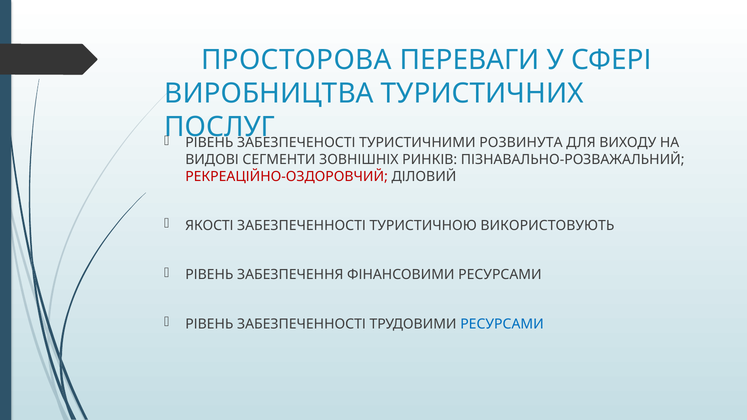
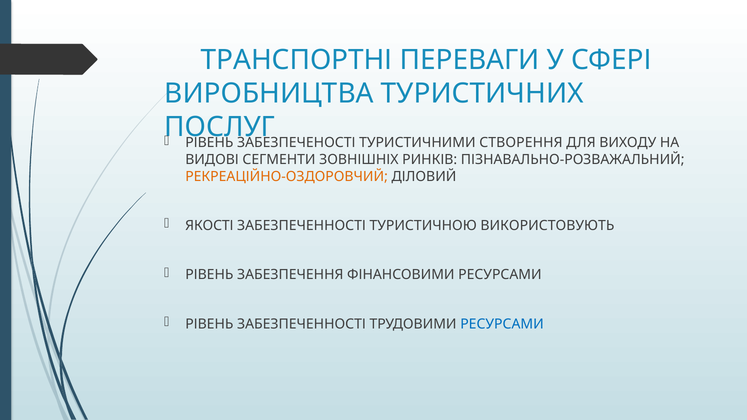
ПРОСТОРОВА: ПРОСТОРОВА -> ТРАНСПОРТНІ
РОЗВИНУТА: РОЗВИНУТА -> СТВОРЕННЯ
РЕКРЕАЦІЙНО-ОЗДОРОВЧИЙ colour: red -> orange
